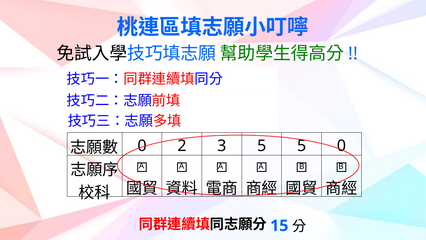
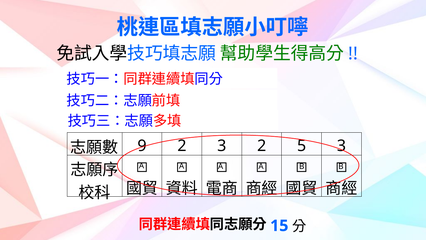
0 at (142, 146): 0 -> 9
3 5: 5 -> 2
5 0: 0 -> 3
